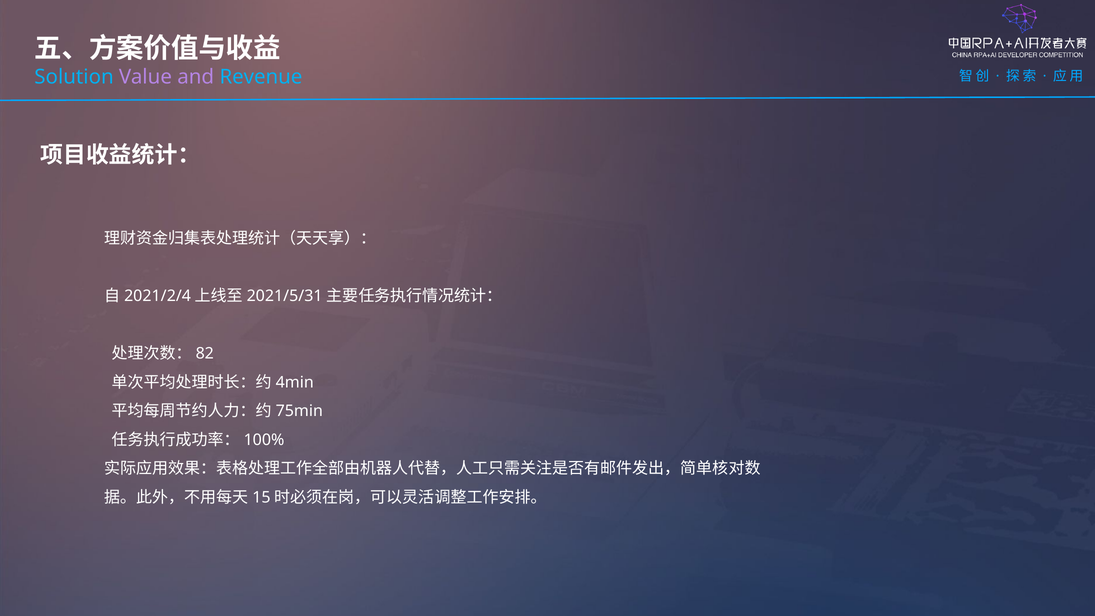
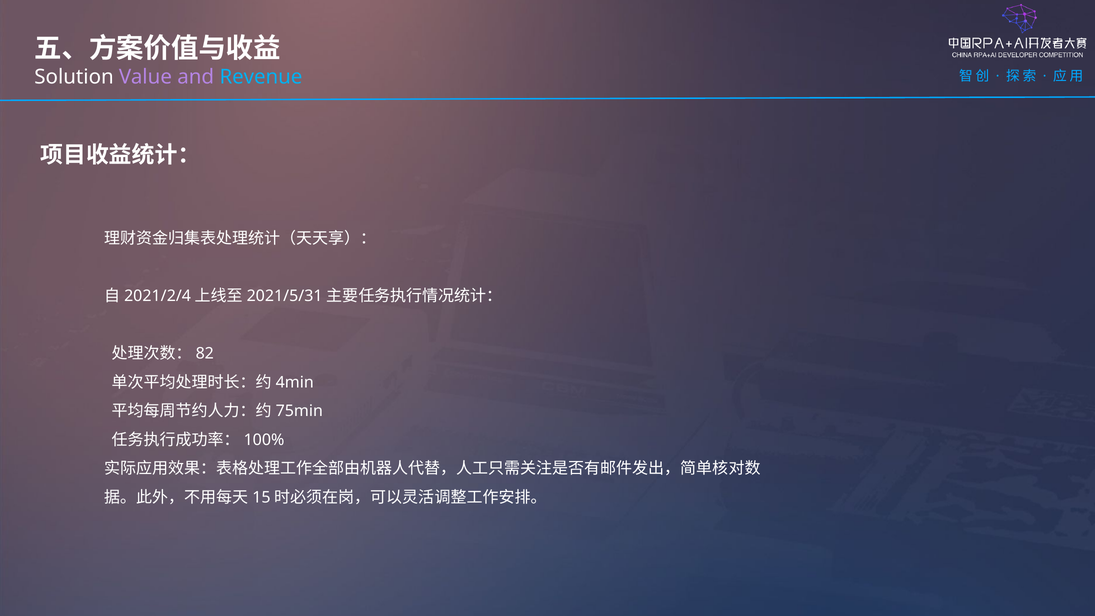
Solution colour: light blue -> white
